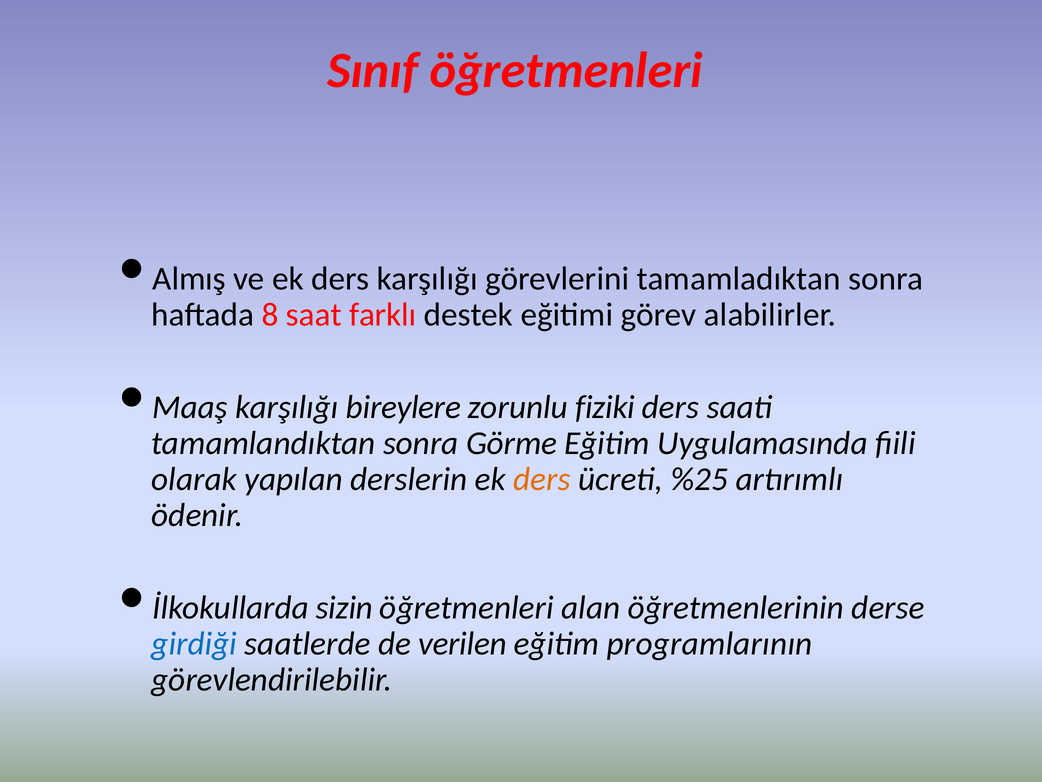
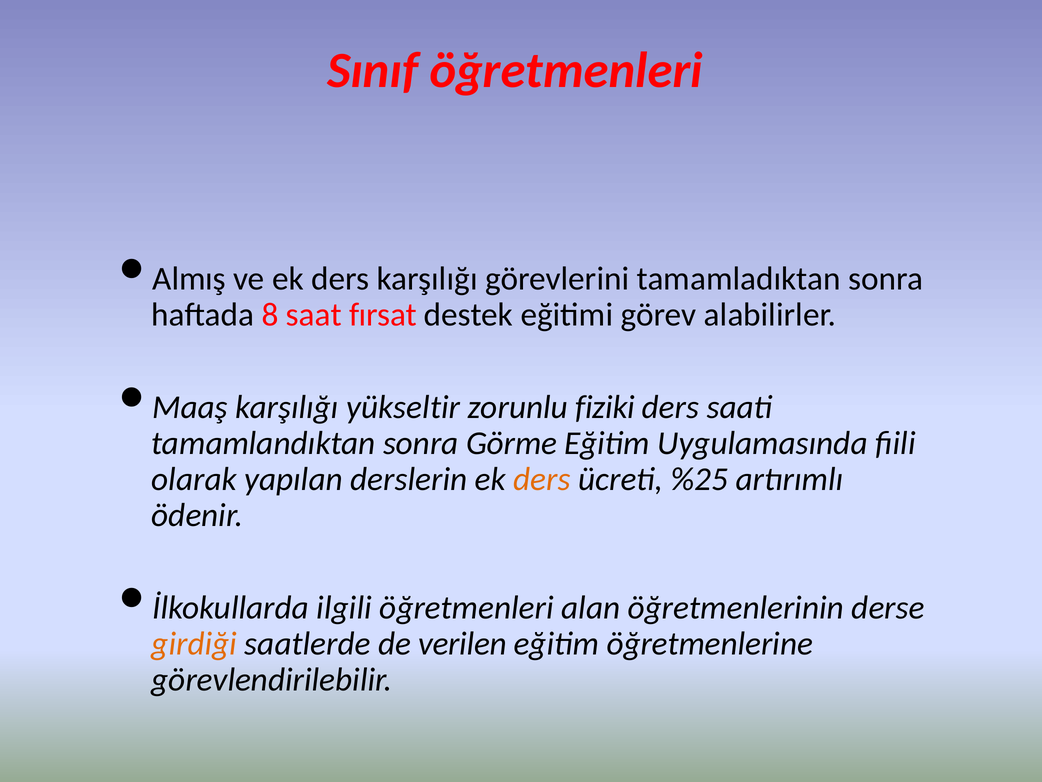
farklı: farklı -> fırsat
bireylere: bireylere -> yükseltir
sizin: sizin -> ilgili
girdiği colour: blue -> orange
programlarının: programlarının -> öğretmenlerine
